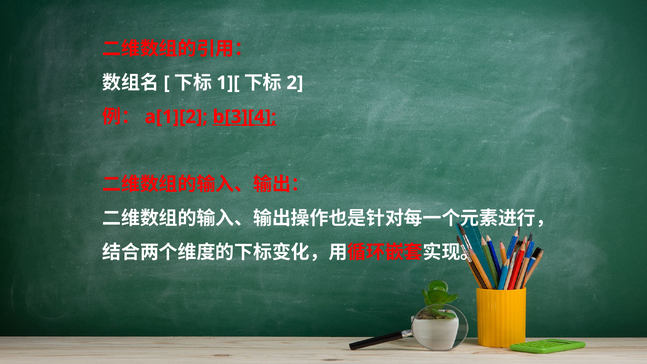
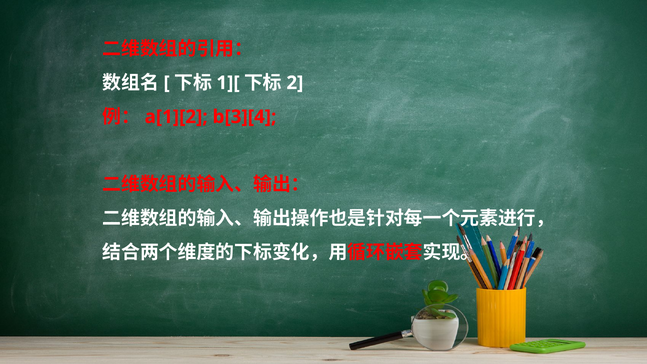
b[3][4 underline: present -> none
